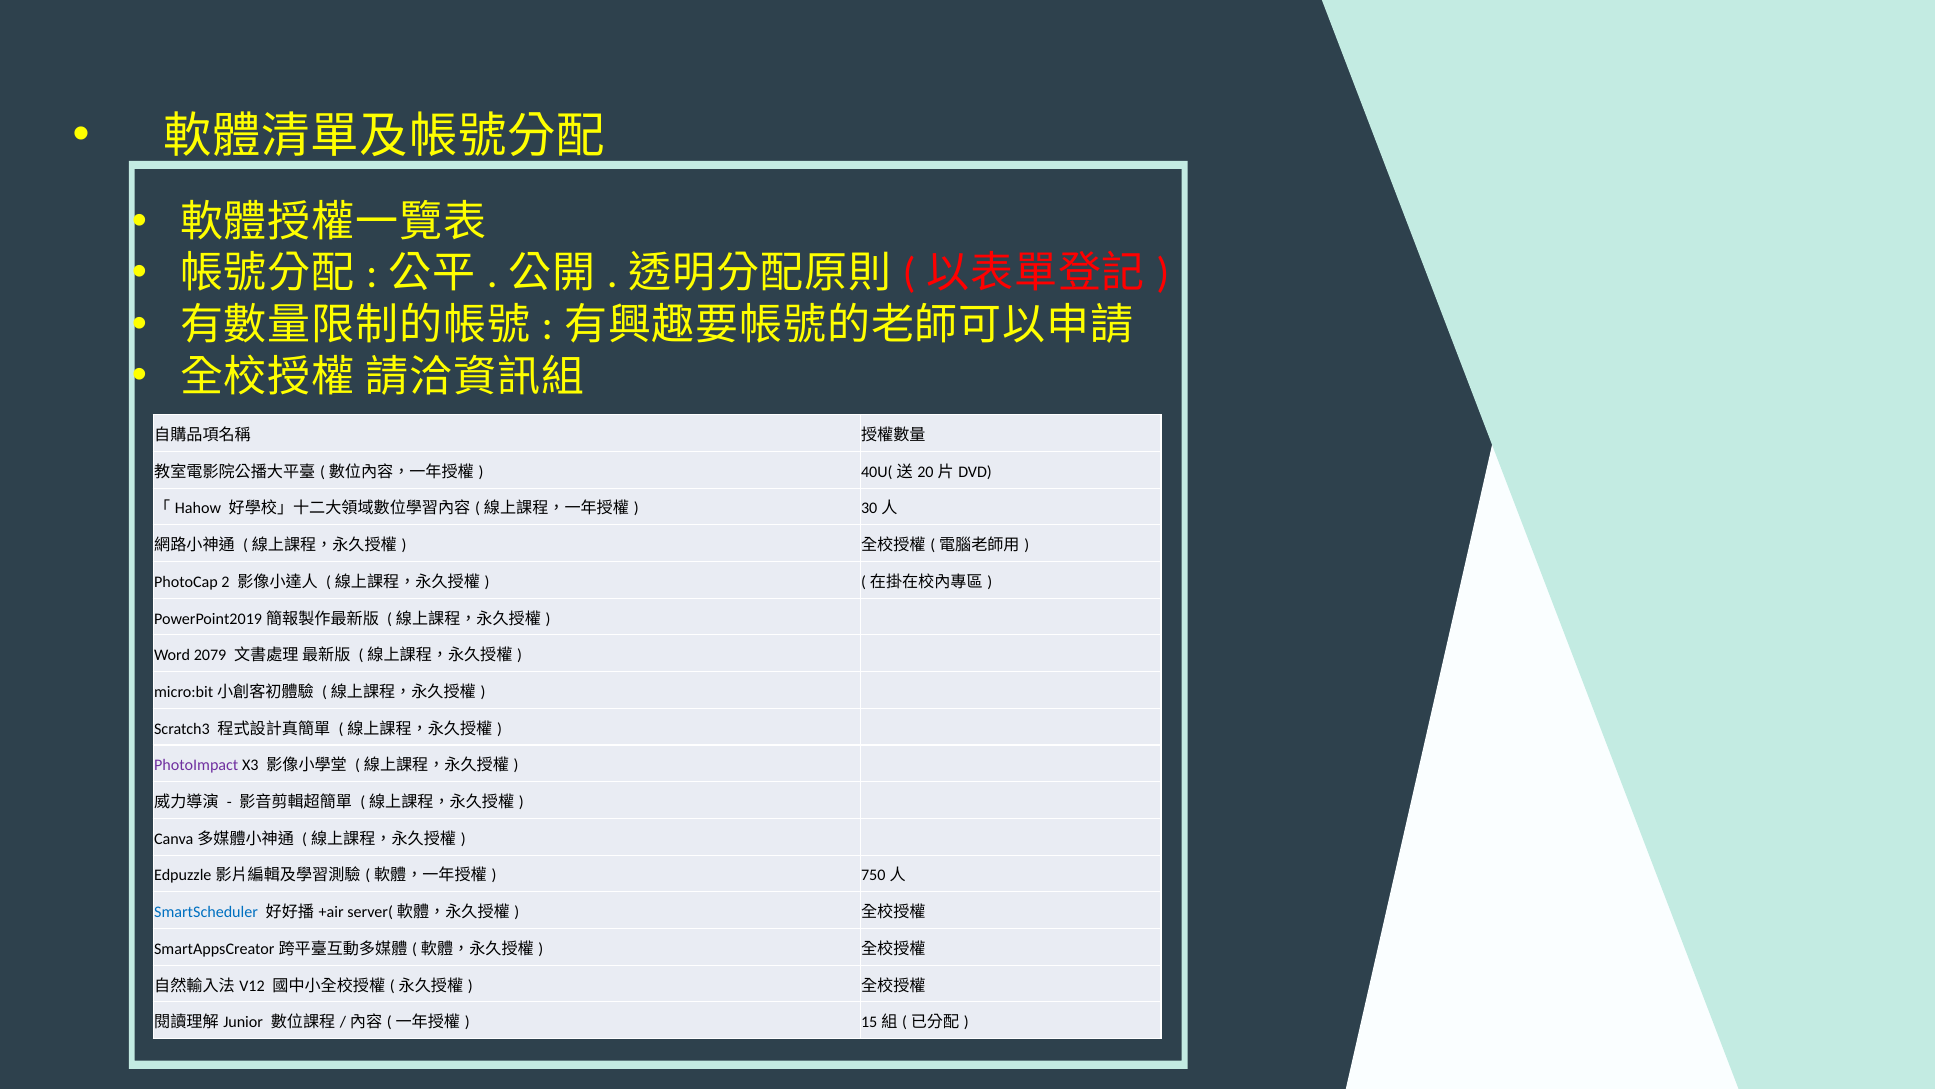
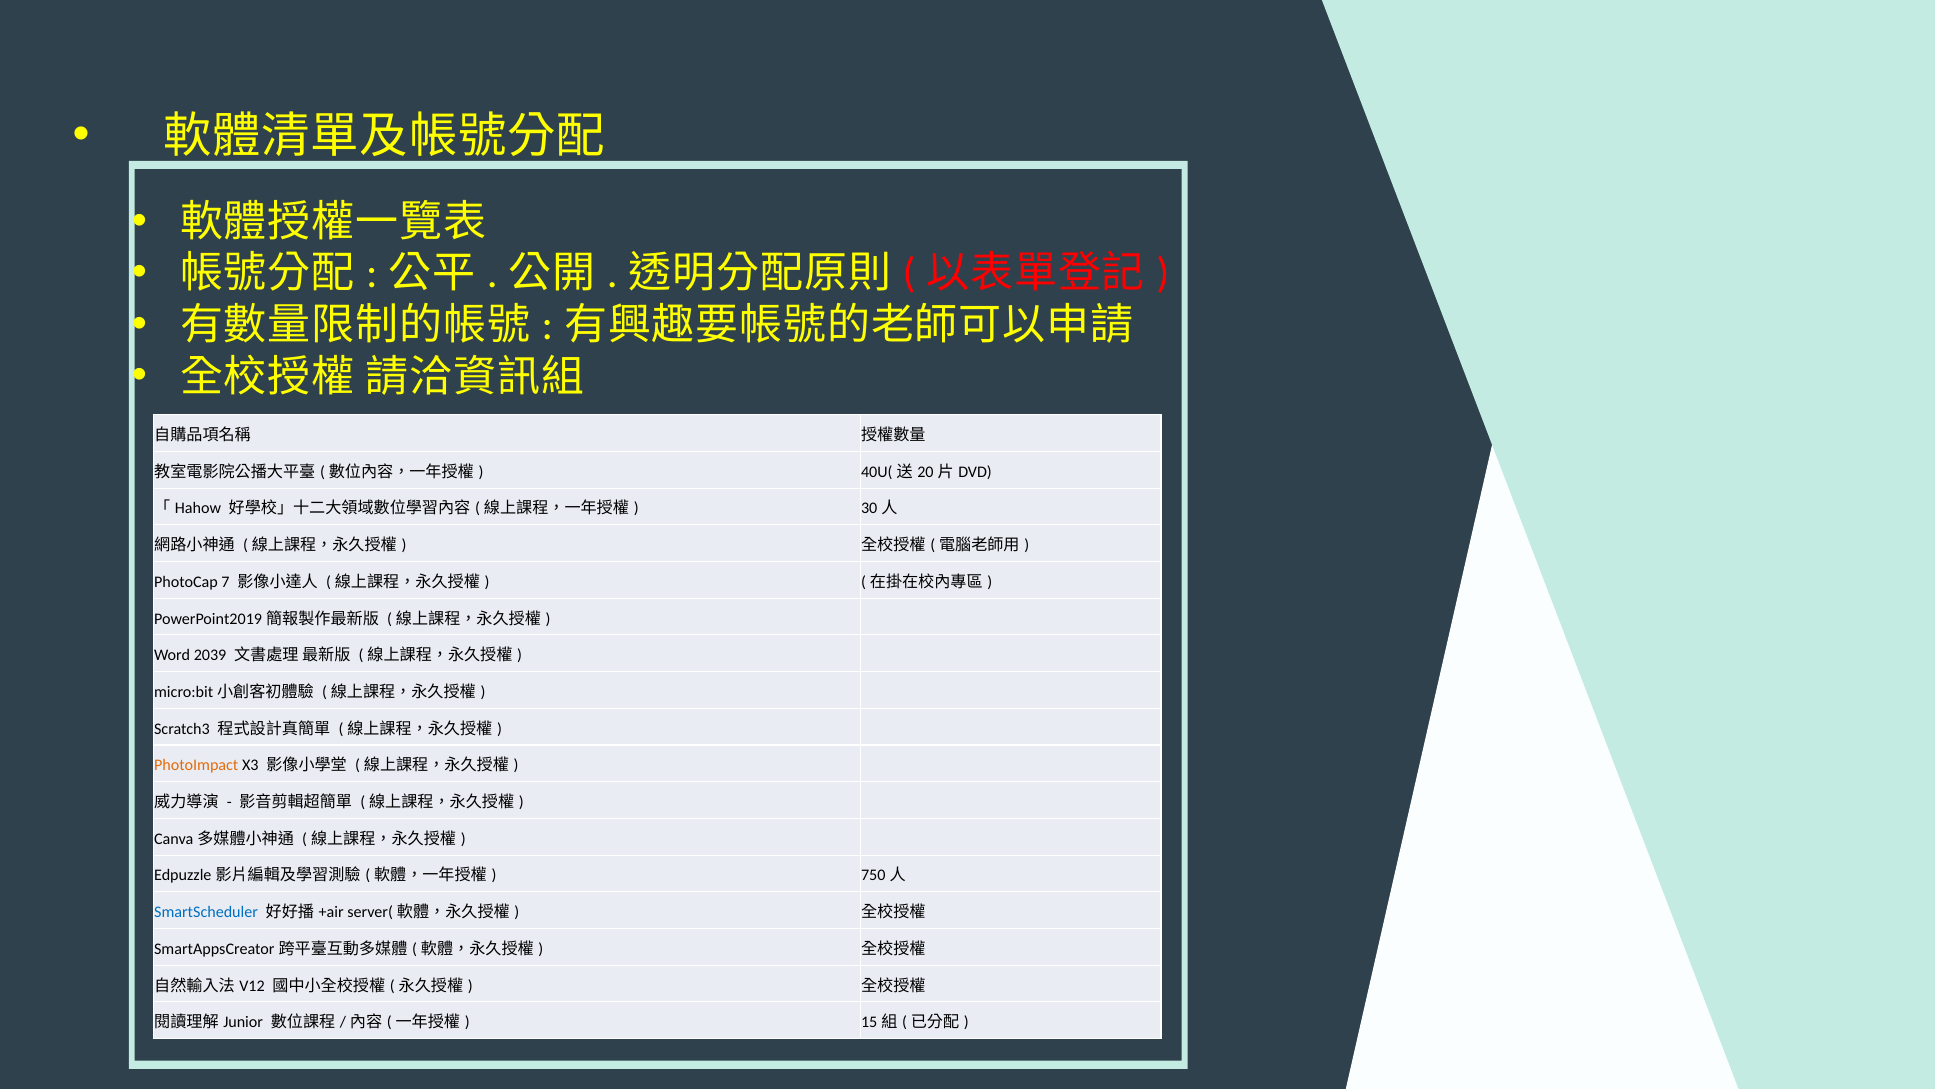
2: 2 -> 7
2079: 2079 -> 2039
PhotoImpact colour: purple -> orange
